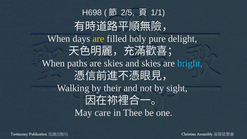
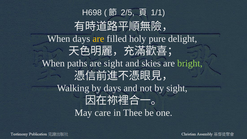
are skies: skies -> sight
bright colour: light blue -> light green
by their: their -> days
